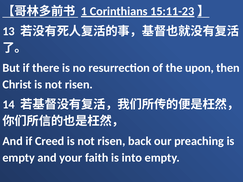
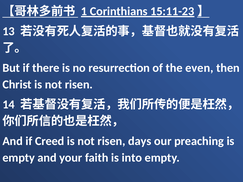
upon: upon -> even
back: back -> days
